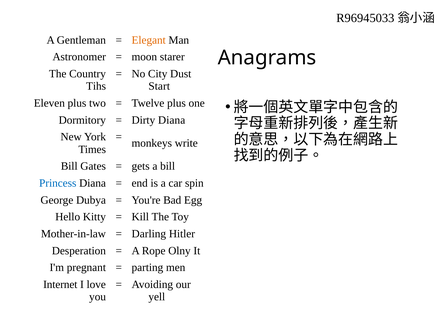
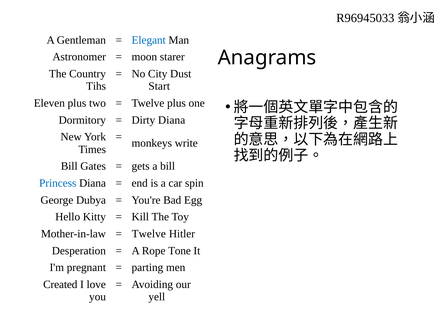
Elegant colour: orange -> blue
Darling at (149, 234): Darling -> Twelve
Olny: Olny -> Tone
Internet: Internet -> Created
